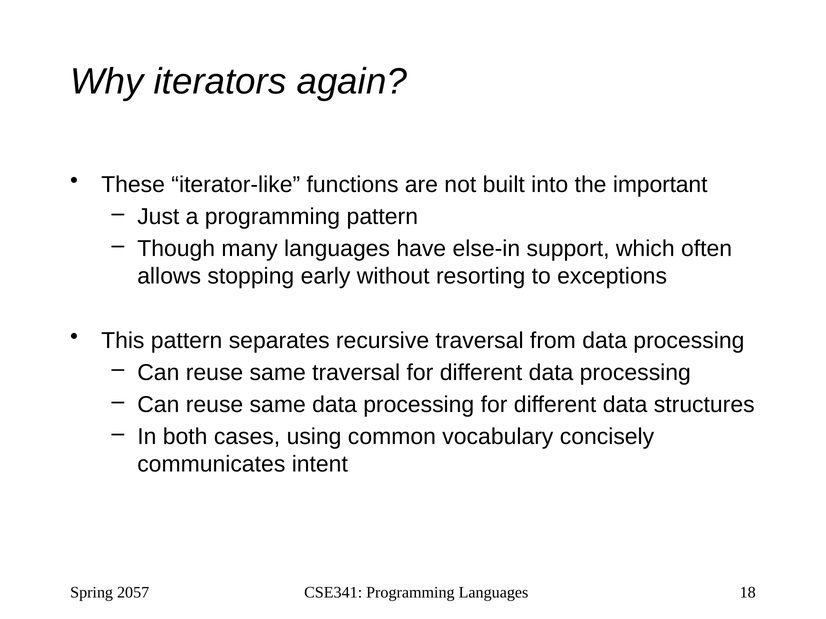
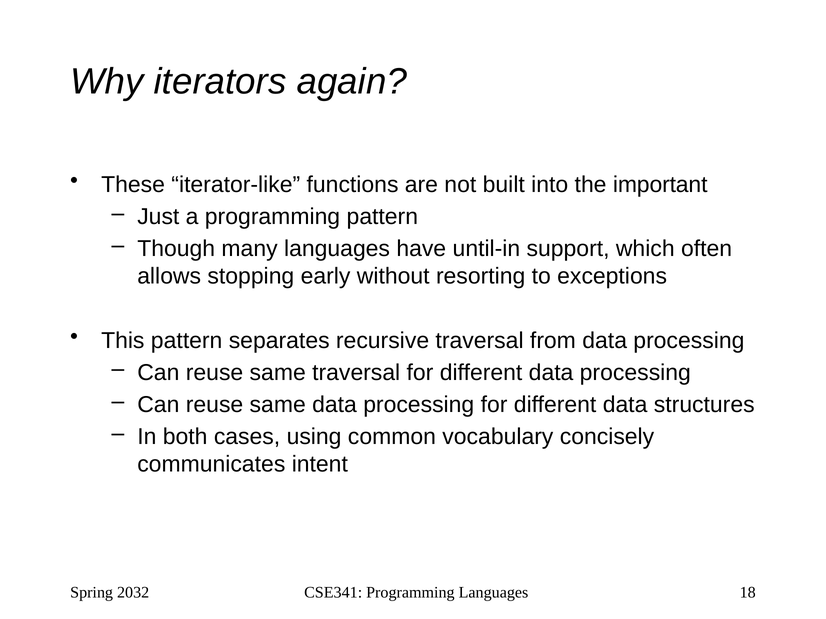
else-in: else-in -> until-in
2057: 2057 -> 2032
